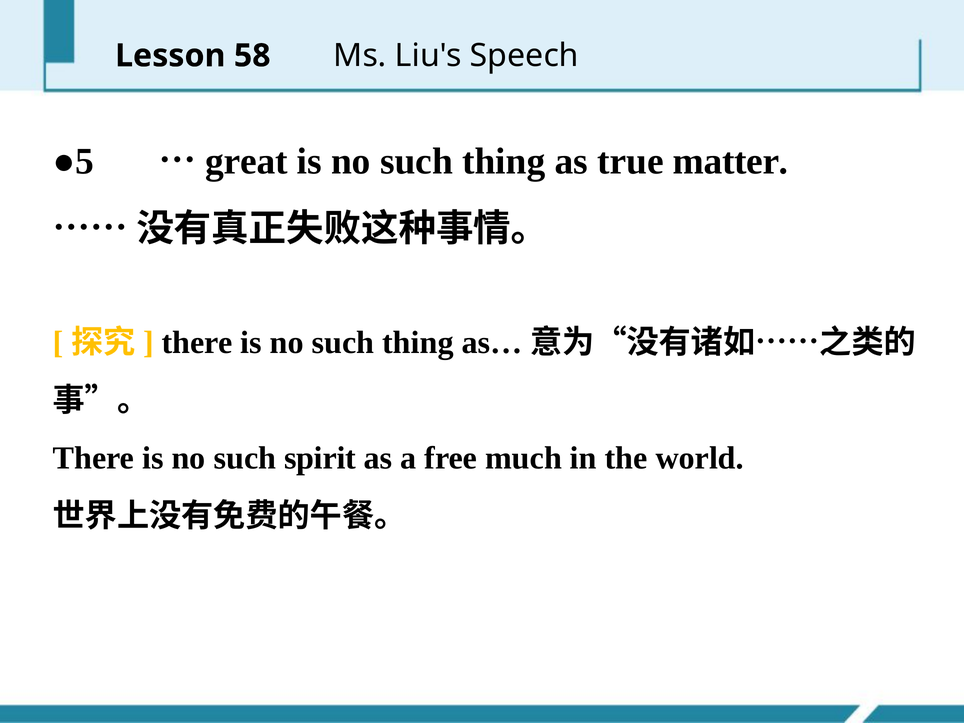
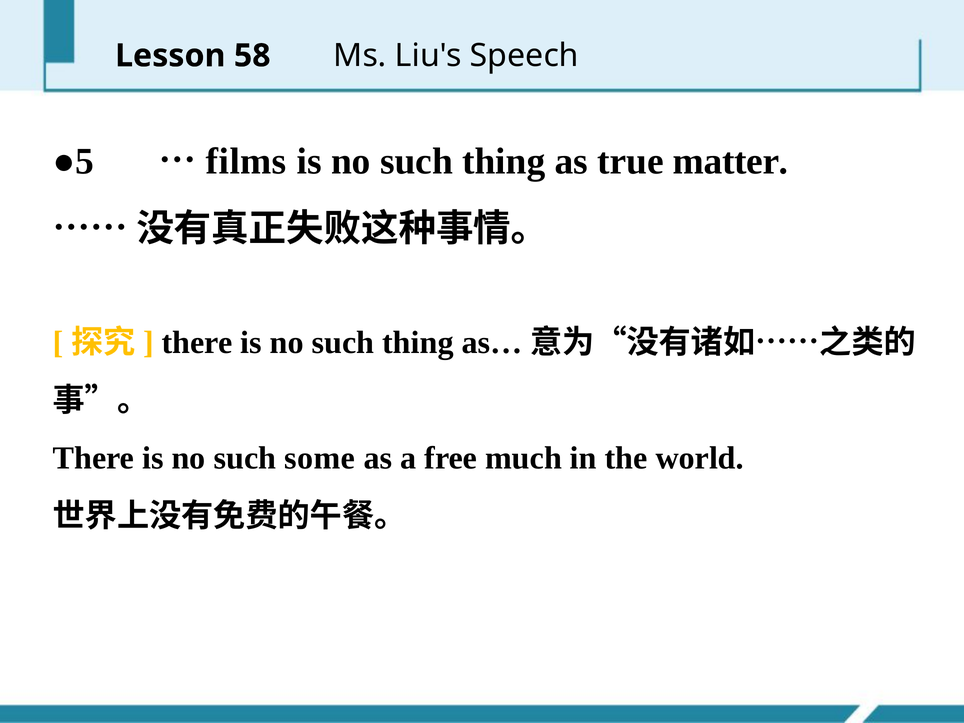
great: great -> films
spirit: spirit -> some
